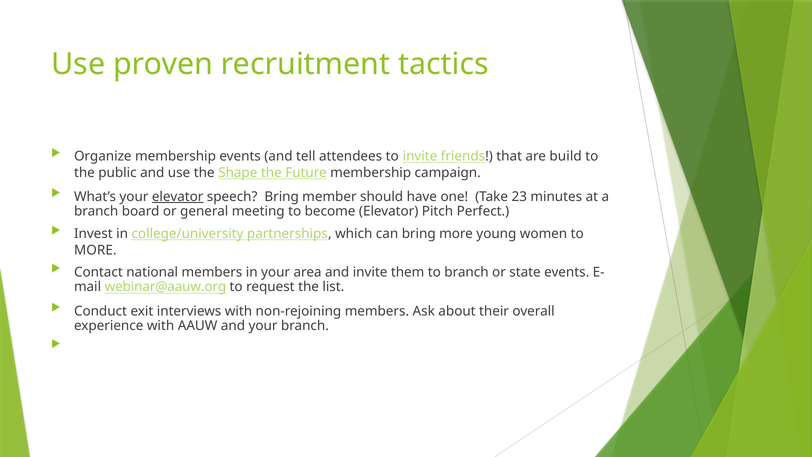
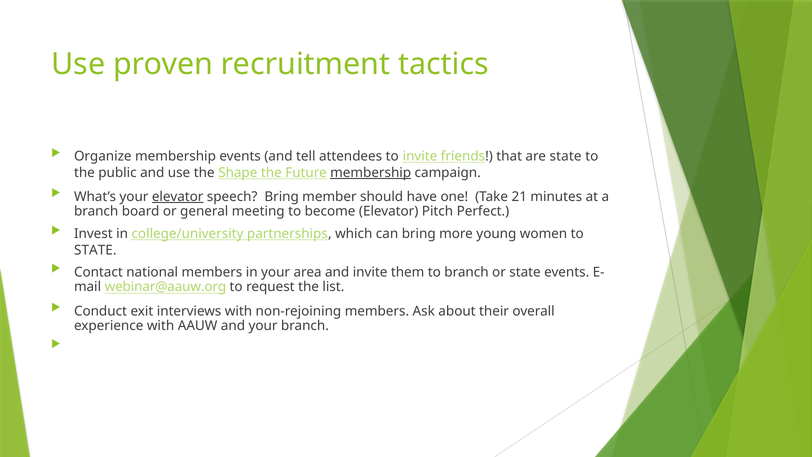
are build: build -> state
membership at (371, 173) underline: none -> present
23: 23 -> 21
MORE at (95, 250): MORE -> STATE
